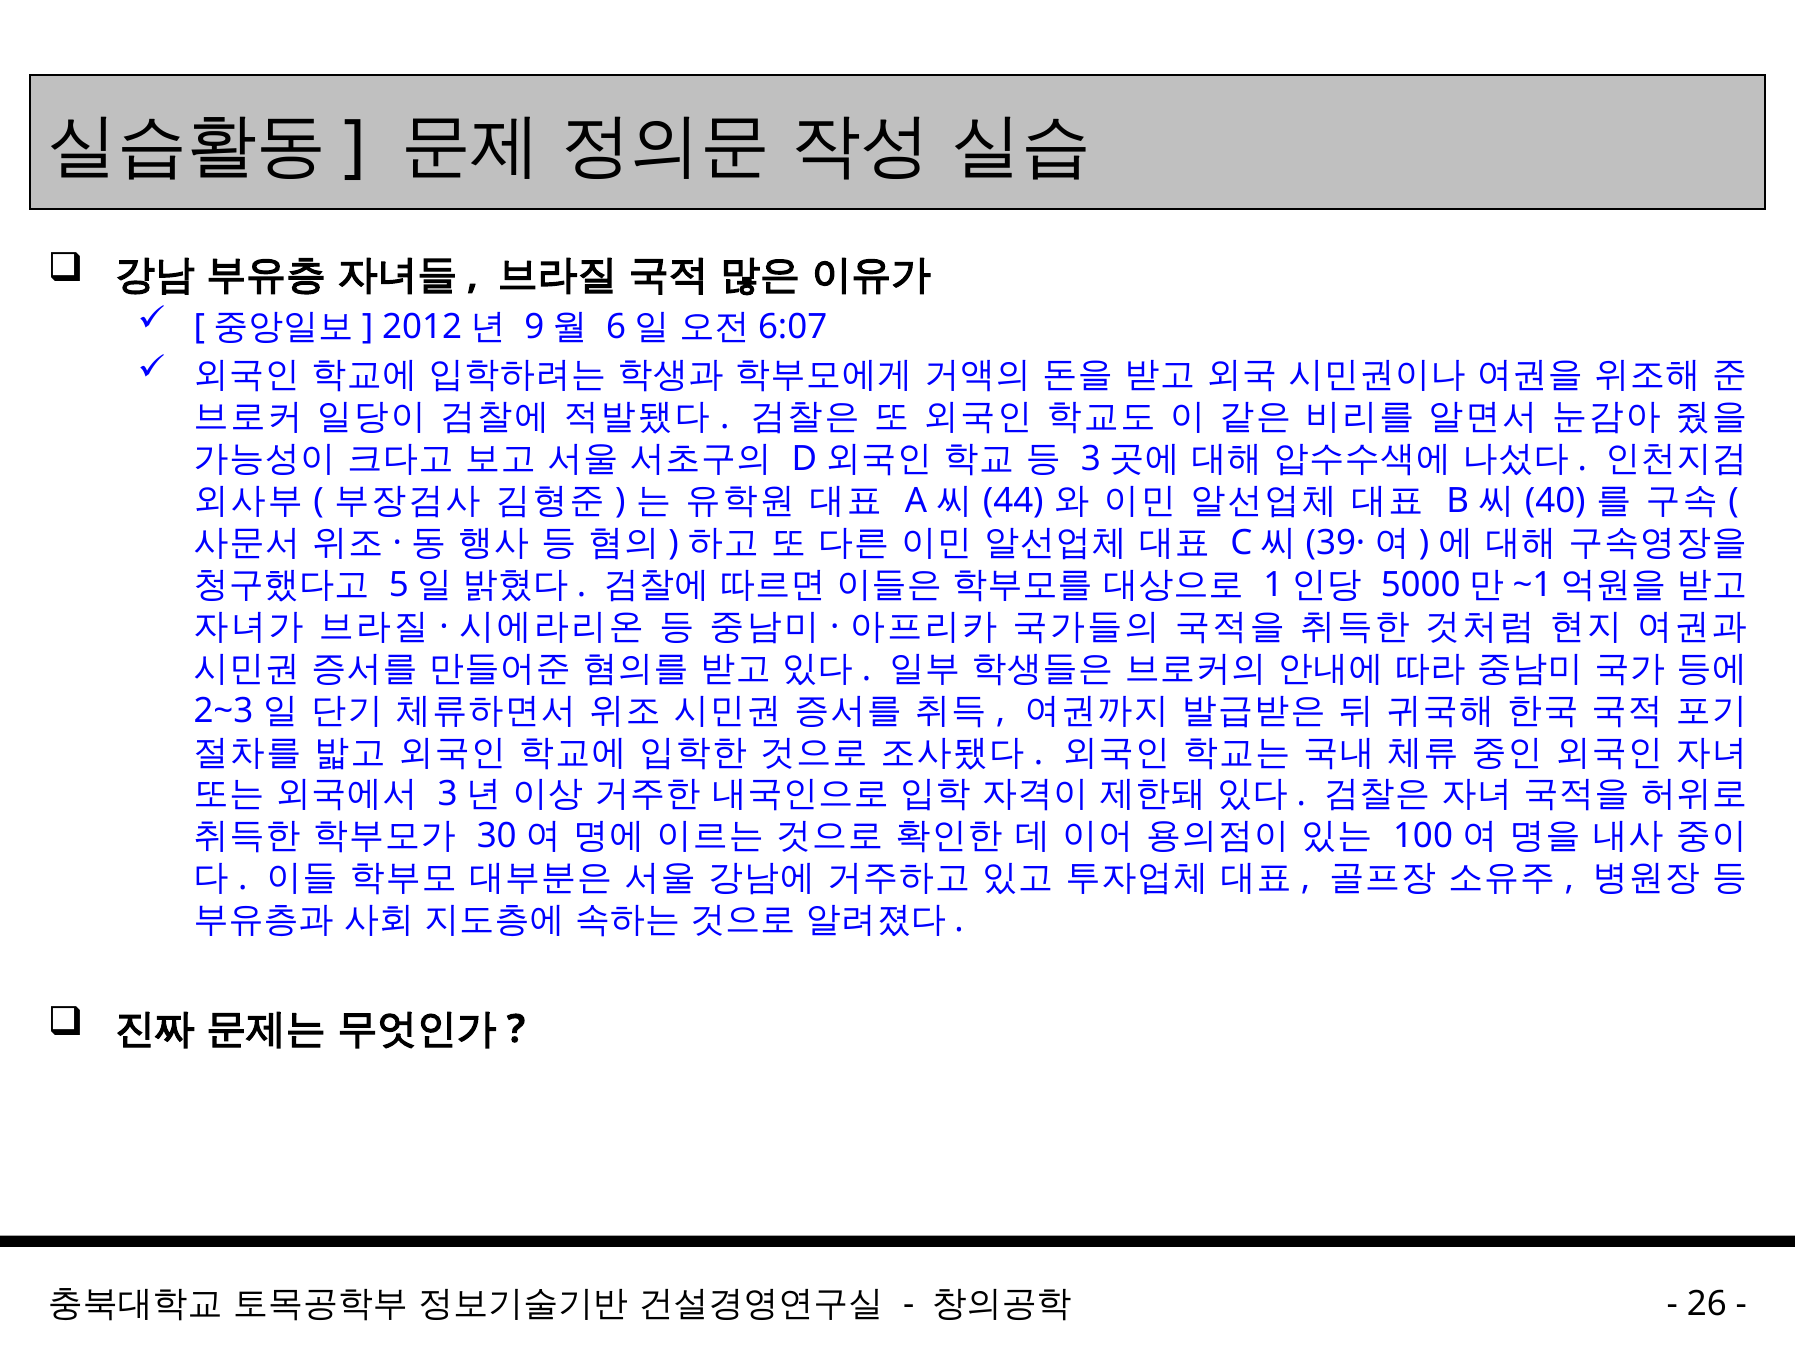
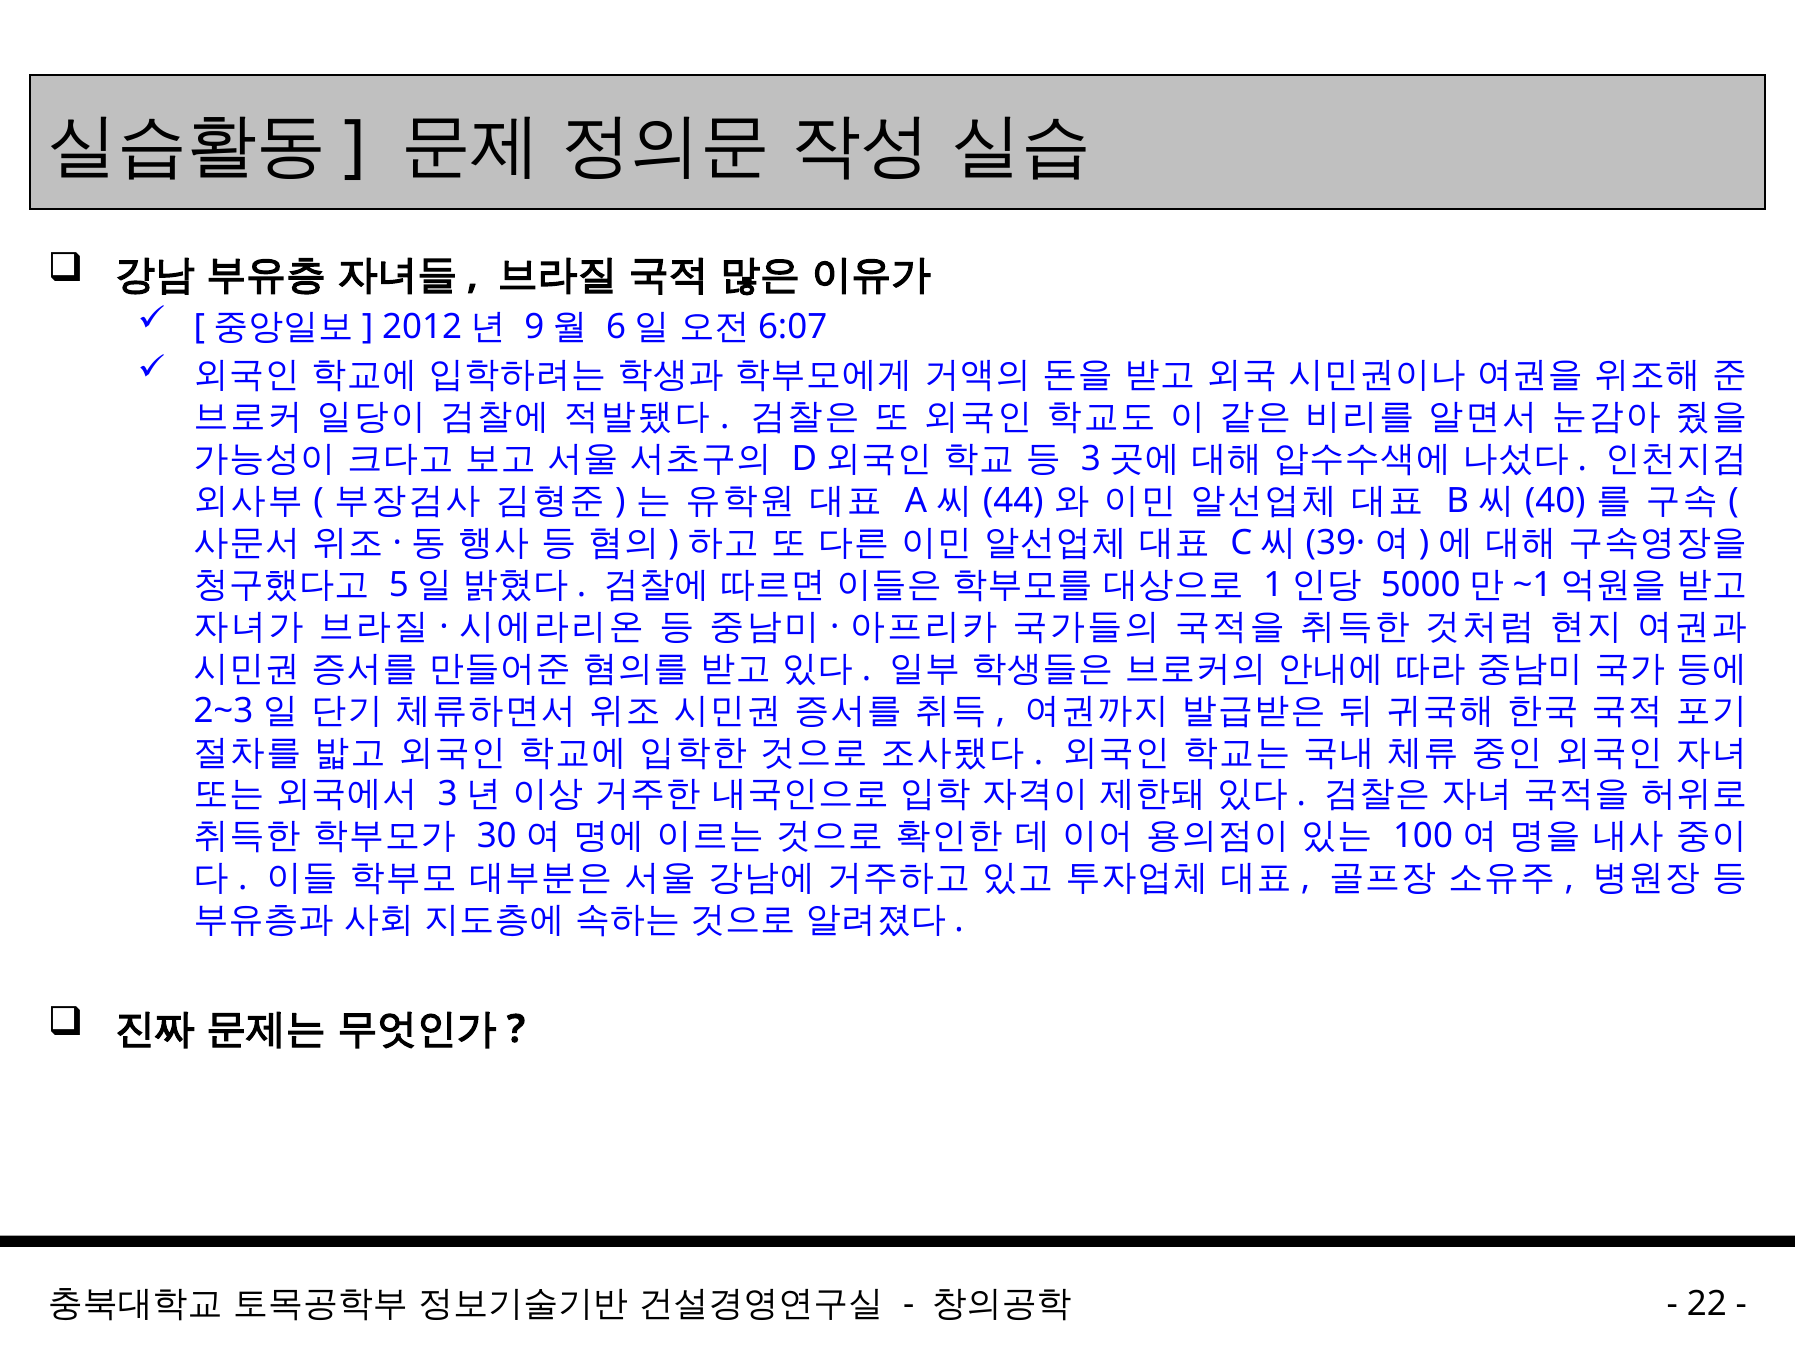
26: 26 -> 22
